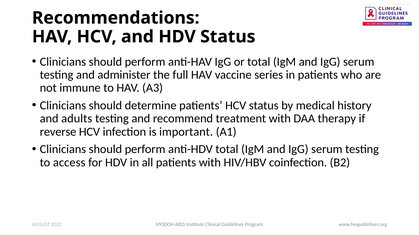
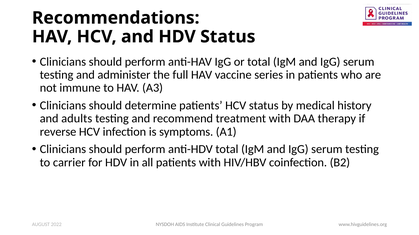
important: important -> symptoms
access: access -> carrier
